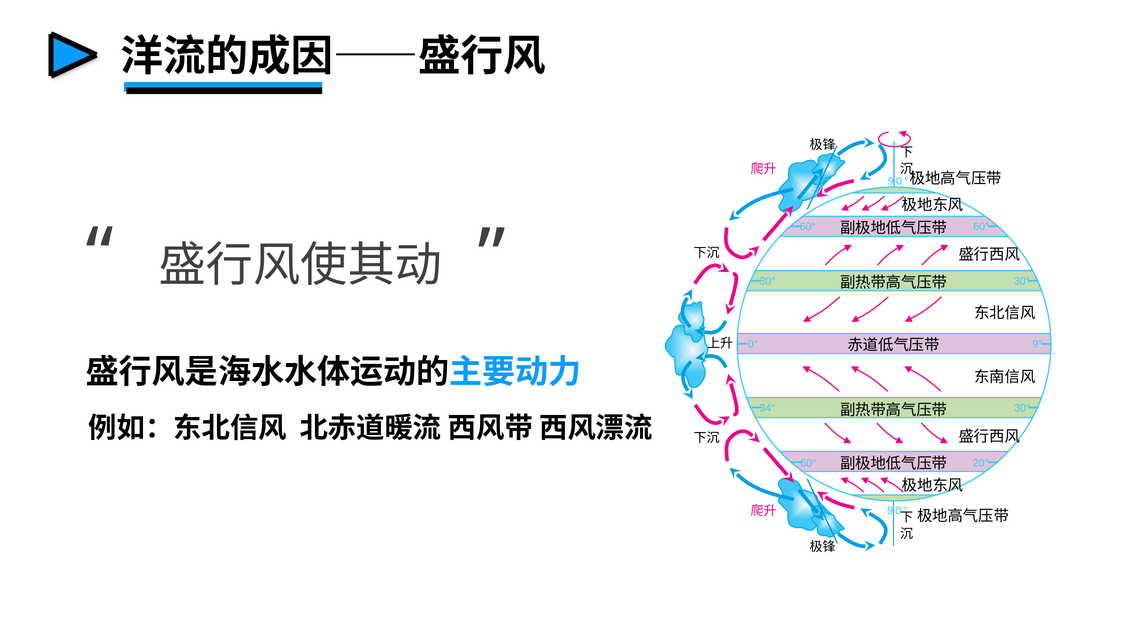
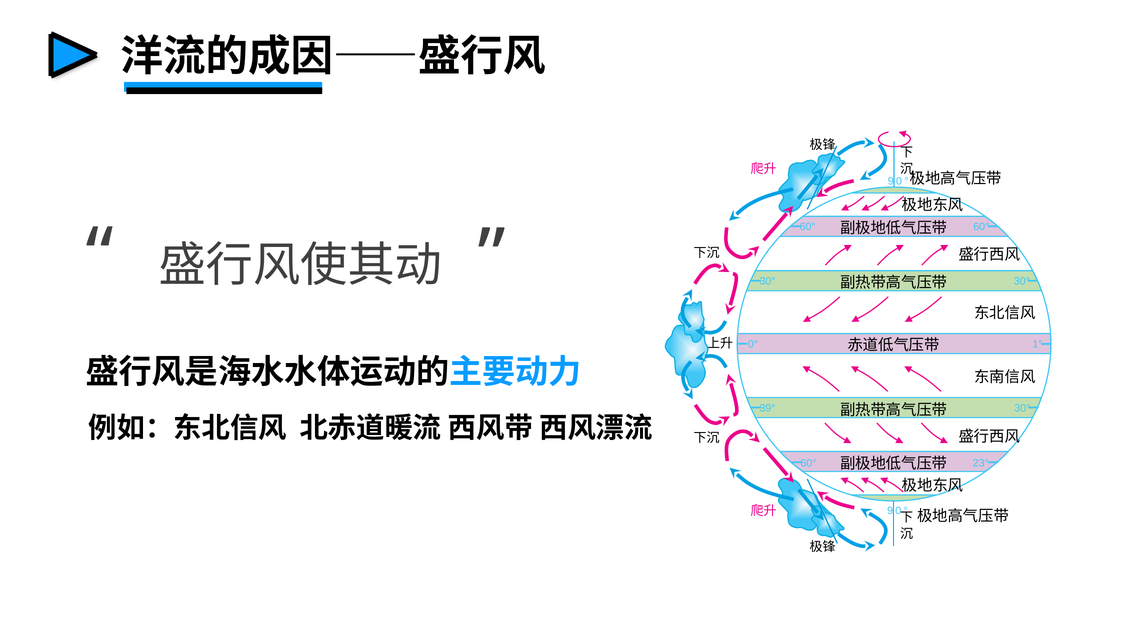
9°: 9° -> 1°
34°: 34° -> 39°
20°: 20° -> 23°
